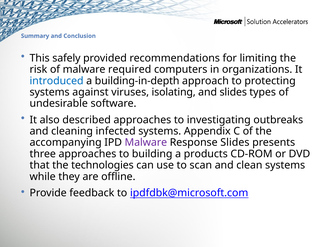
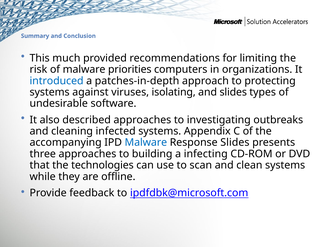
safely: safely -> much
required: required -> priorities
building-in-depth: building-in-depth -> patches-in-depth
Malware at (146, 142) colour: purple -> blue
products: products -> infecting
